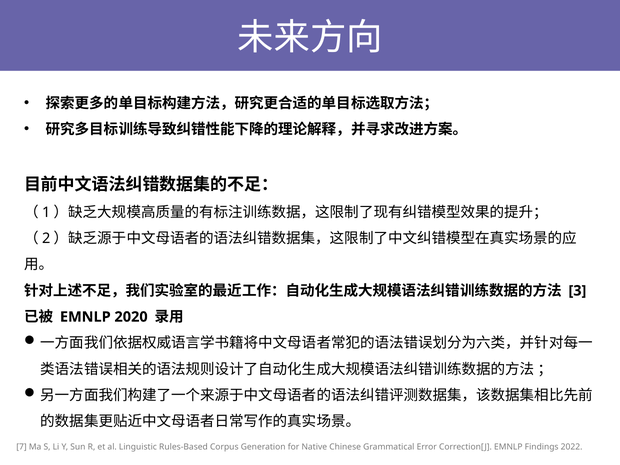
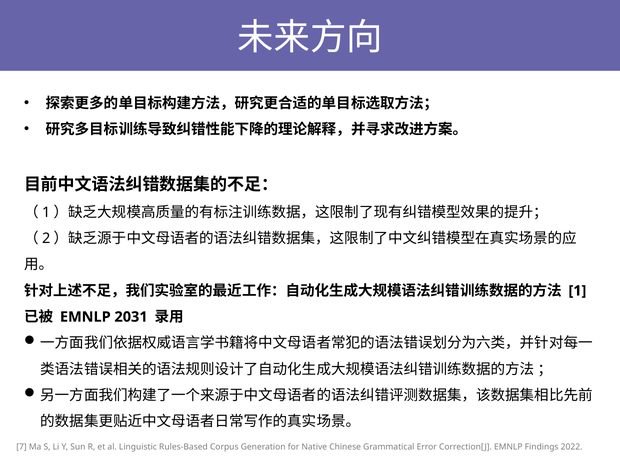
3 at (577, 291): 3 -> 1
2020: 2020 -> 2031
